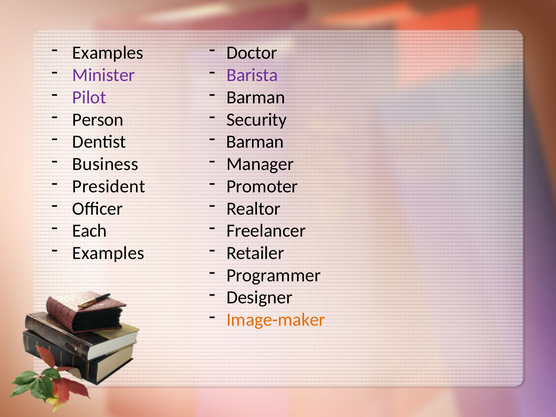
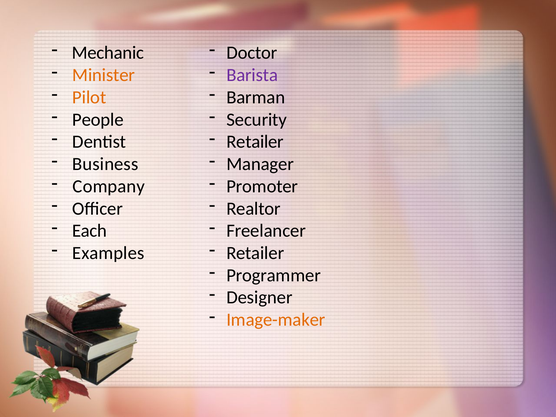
Examples at (108, 53): Examples -> Mechanic
Minister colour: purple -> orange
Pilot colour: purple -> orange
Person: Person -> People
Barman at (255, 142): Barman -> Retailer
President: President -> Company
